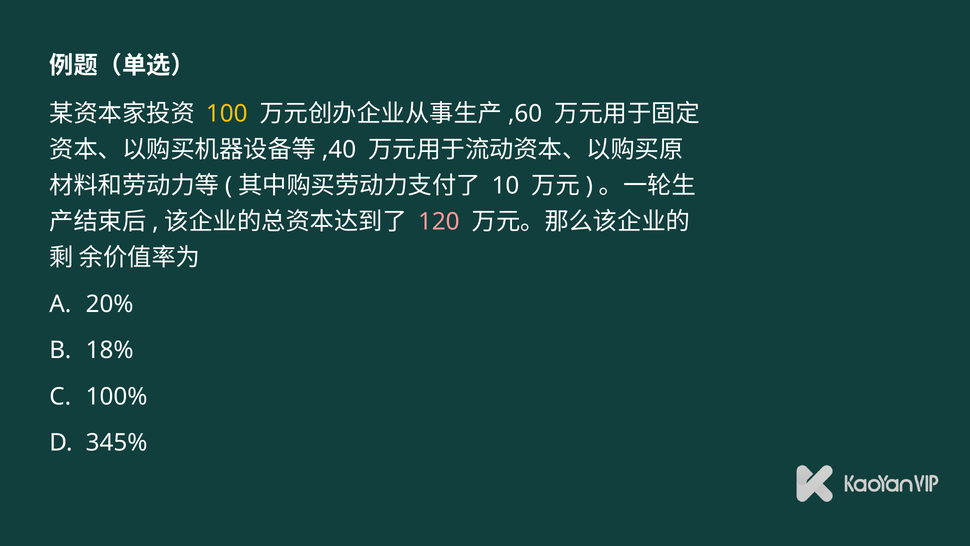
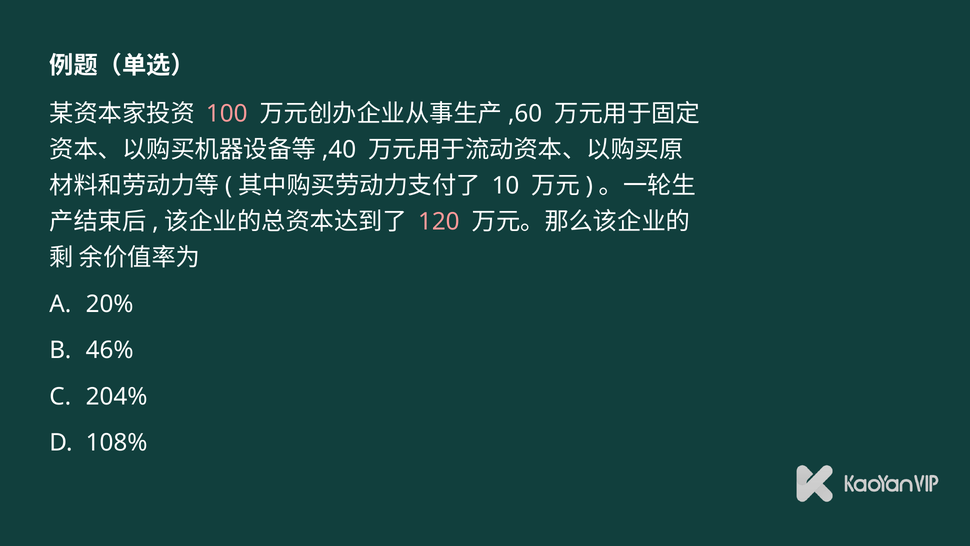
100 colour: yellow -> pink
18%: 18% -> 46%
100%: 100% -> 204%
345%: 345% -> 108%
